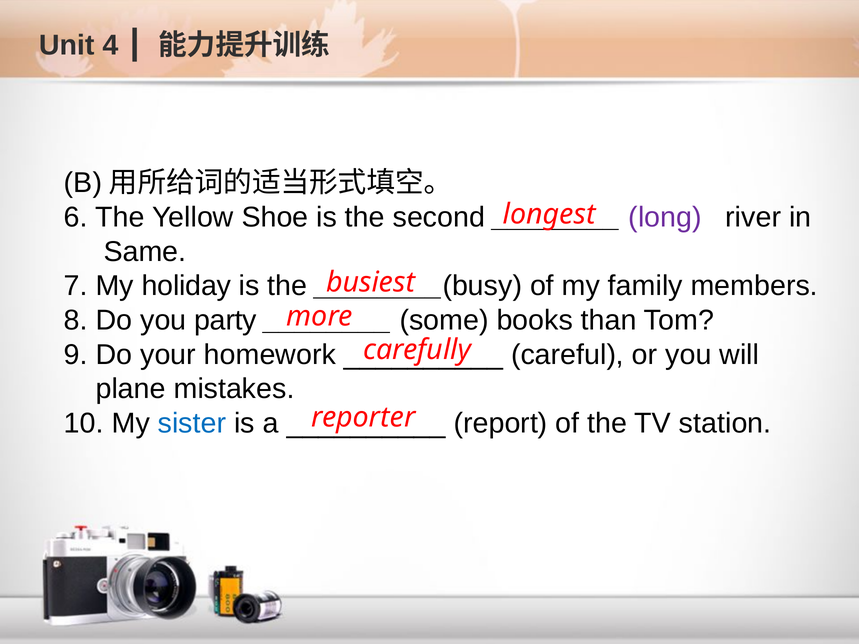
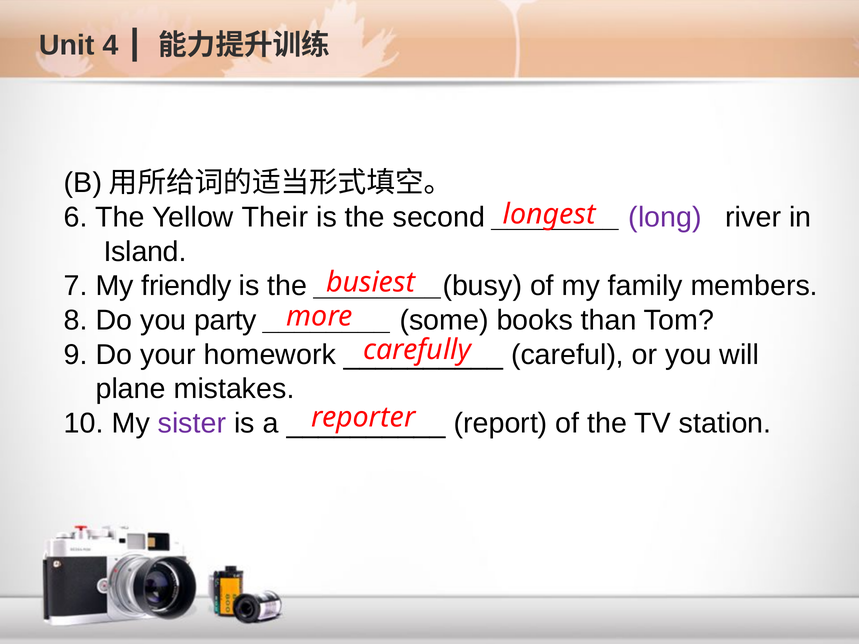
Shoe: Shoe -> Their
Same: Same -> Island
holiday: holiday -> friendly
sister colour: blue -> purple
